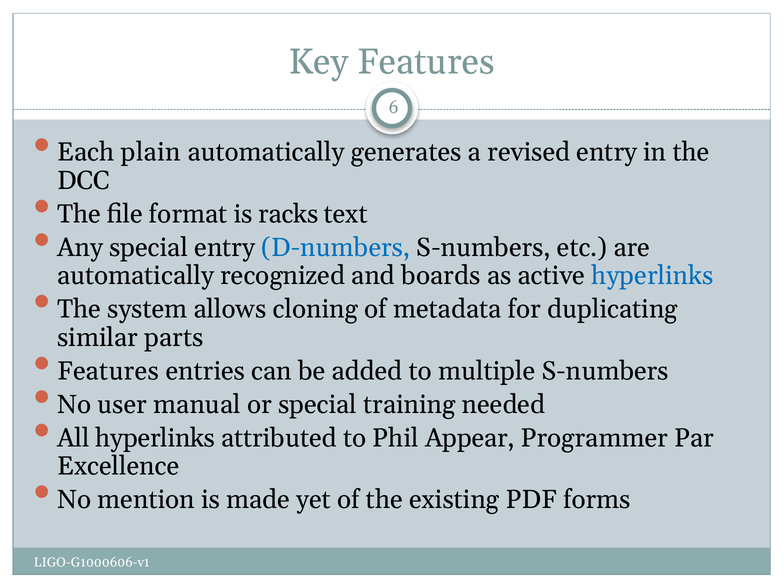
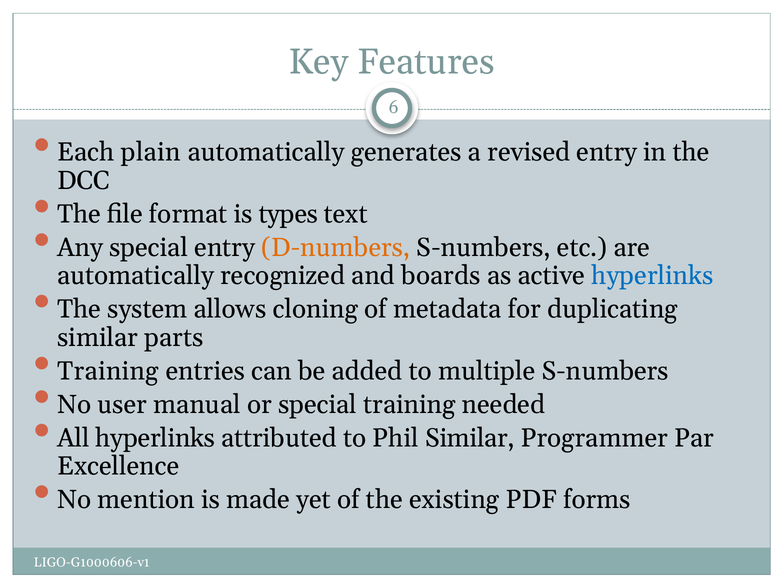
racks: racks -> types
D-numbers colour: blue -> orange
Features at (108, 371): Features -> Training
Phil Appear: Appear -> Similar
